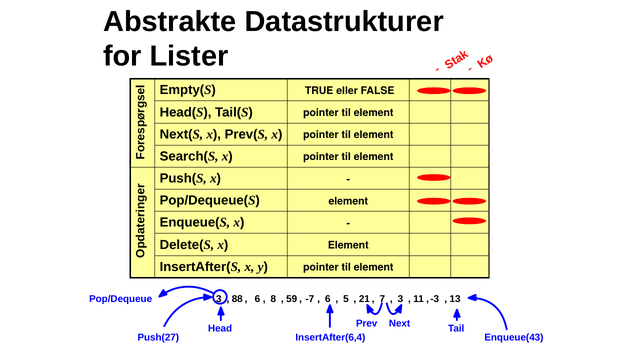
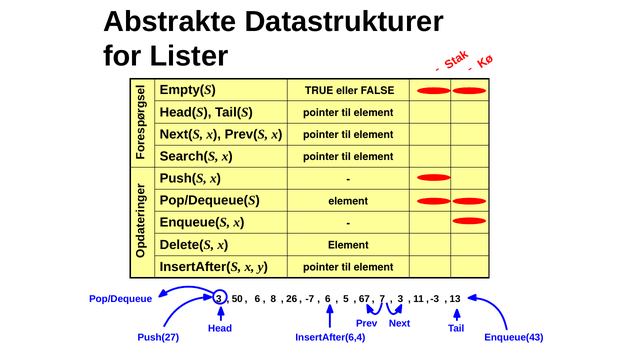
88: 88 -> 50
59: 59 -> 26
21: 21 -> 67
